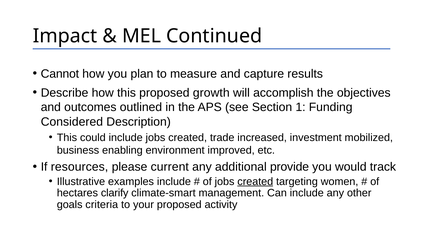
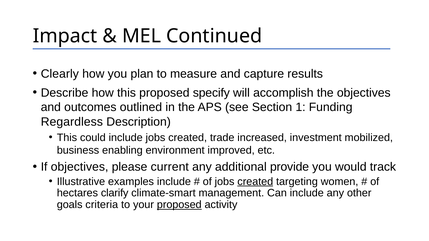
Cannot: Cannot -> Clearly
growth: growth -> specify
Considered: Considered -> Regardless
If resources: resources -> objectives
proposed at (179, 205) underline: none -> present
